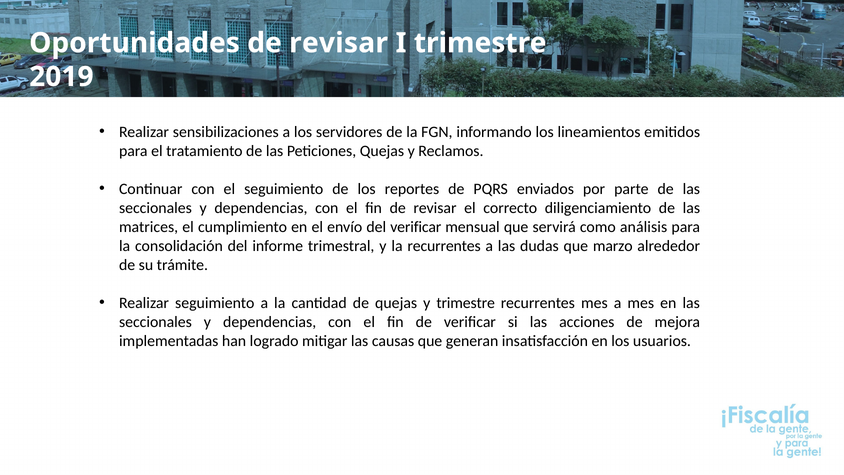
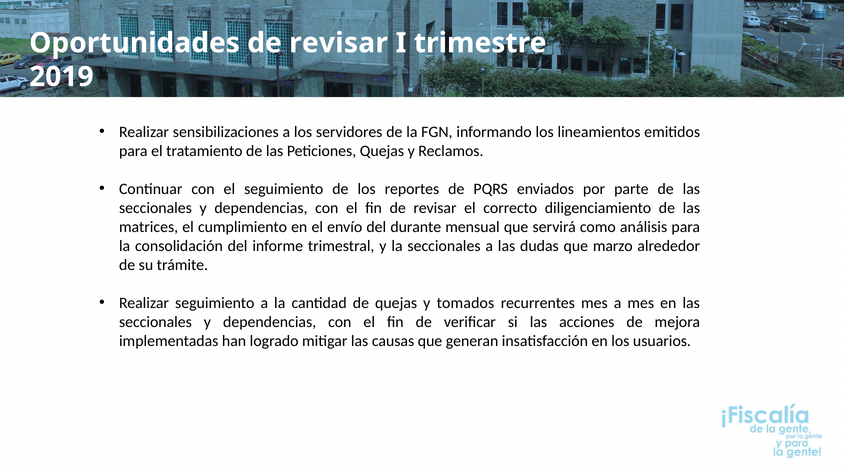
del verificar: verificar -> durante
la recurrentes: recurrentes -> seccionales
y trimestre: trimestre -> tomados
